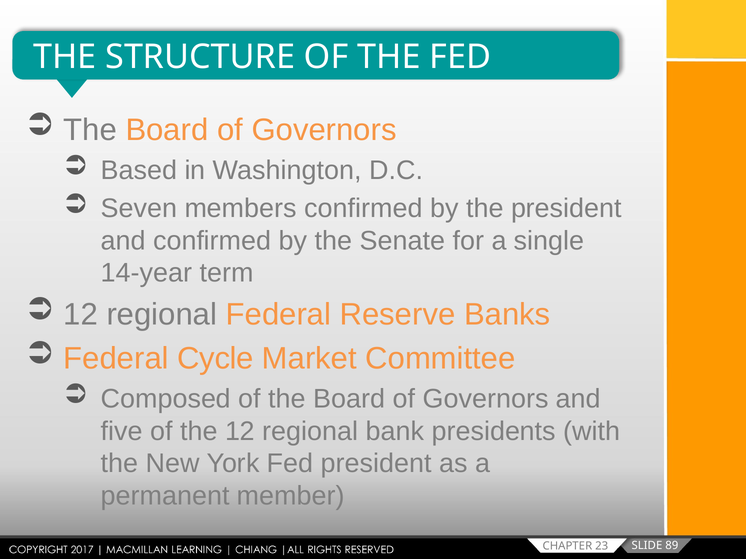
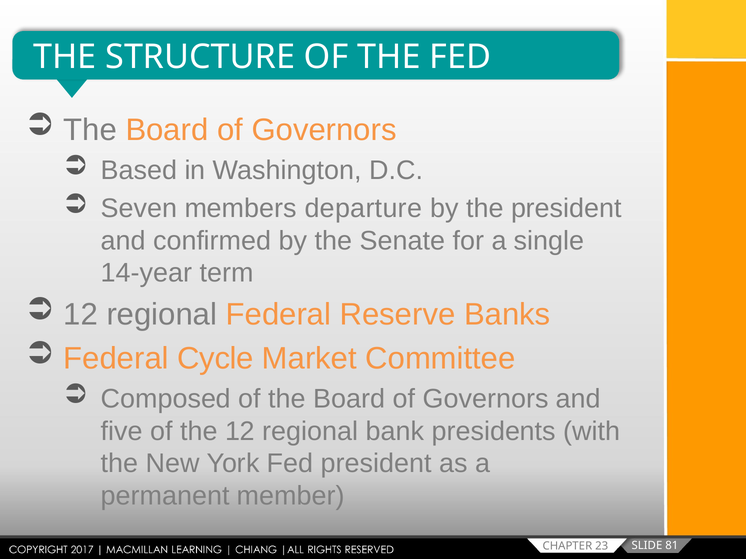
members confirmed: confirmed -> departure
89: 89 -> 81
